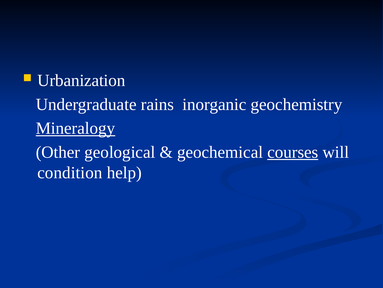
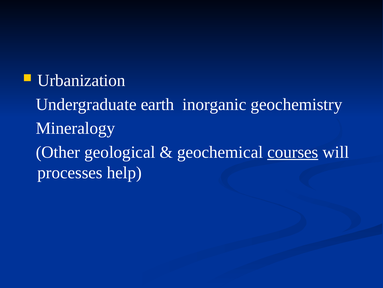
rains: rains -> earth
Mineralogy underline: present -> none
condition: condition -> processes
